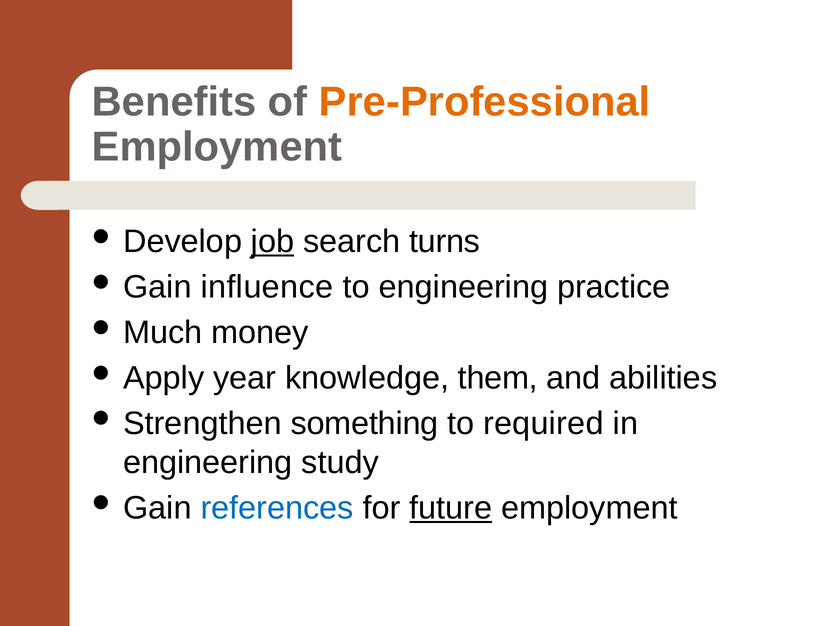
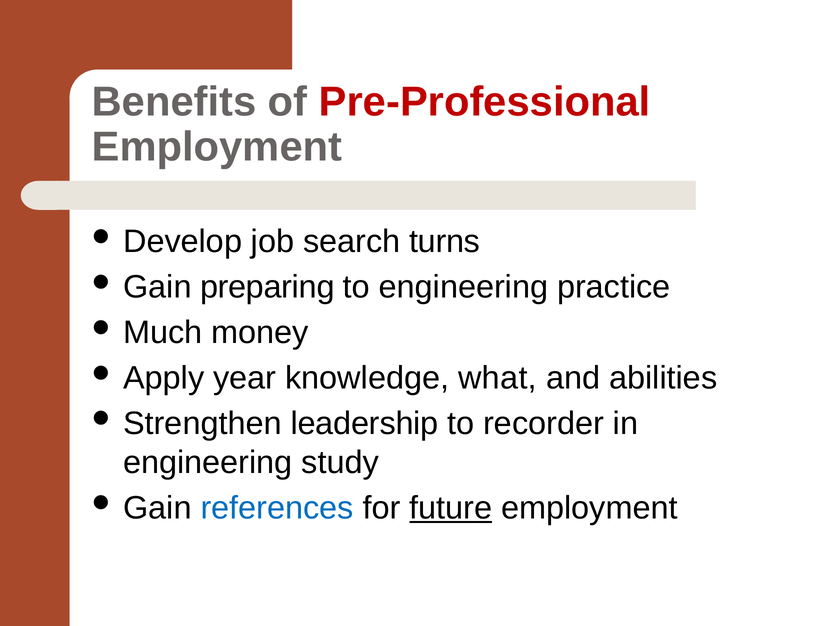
Pre-Professional colour: orange -> red
job underline: present -> none
influence: influence -> preparing
them: them -> what
something: something -> leadership
required: required -> recorder
